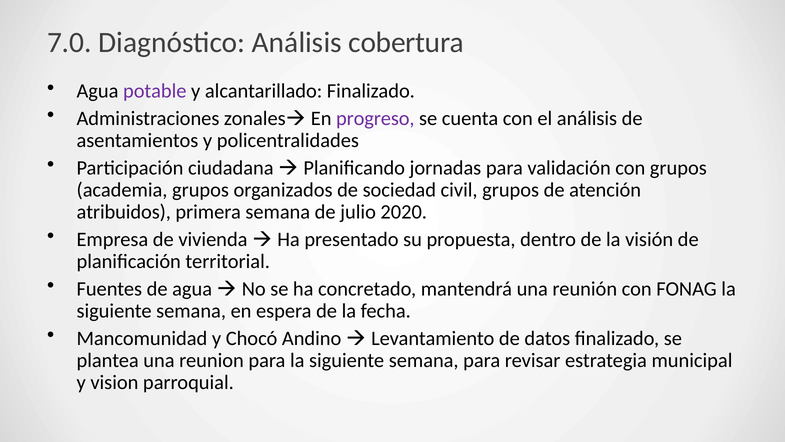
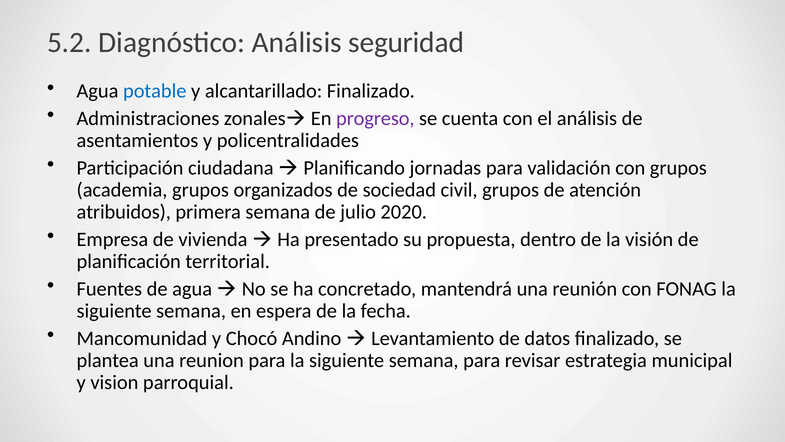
7.0: 7.0 -> 5.2
cobertura: cobertura -> seguridad
potable colour: purple -> blue
